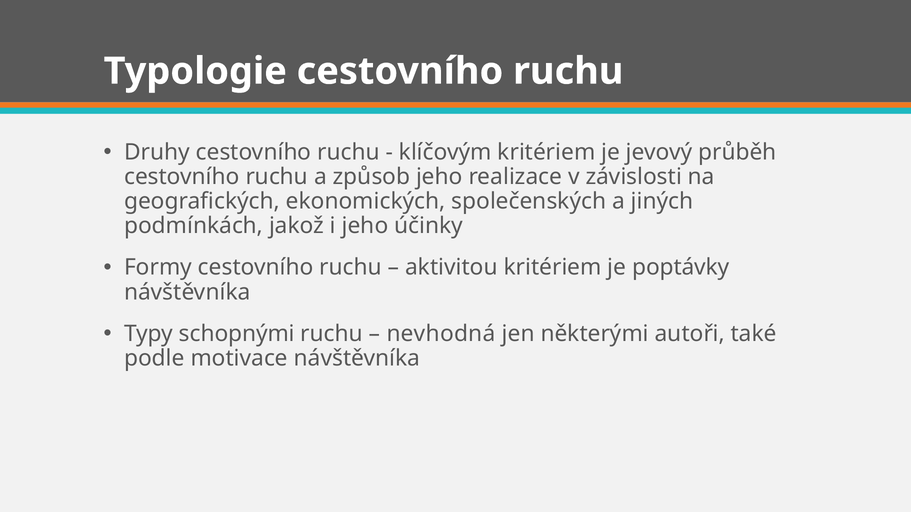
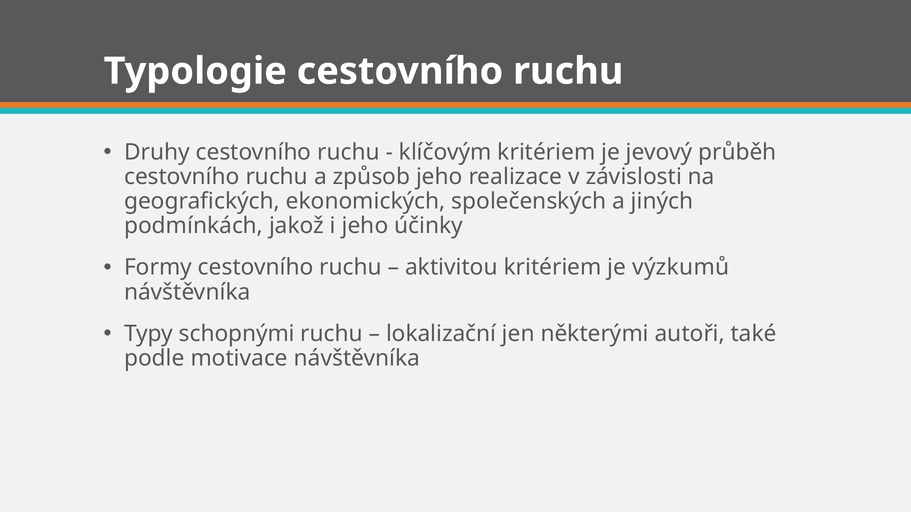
poptávky: poptávky -> výzkumů
nevhodná: nevhodná -> lokalizační
